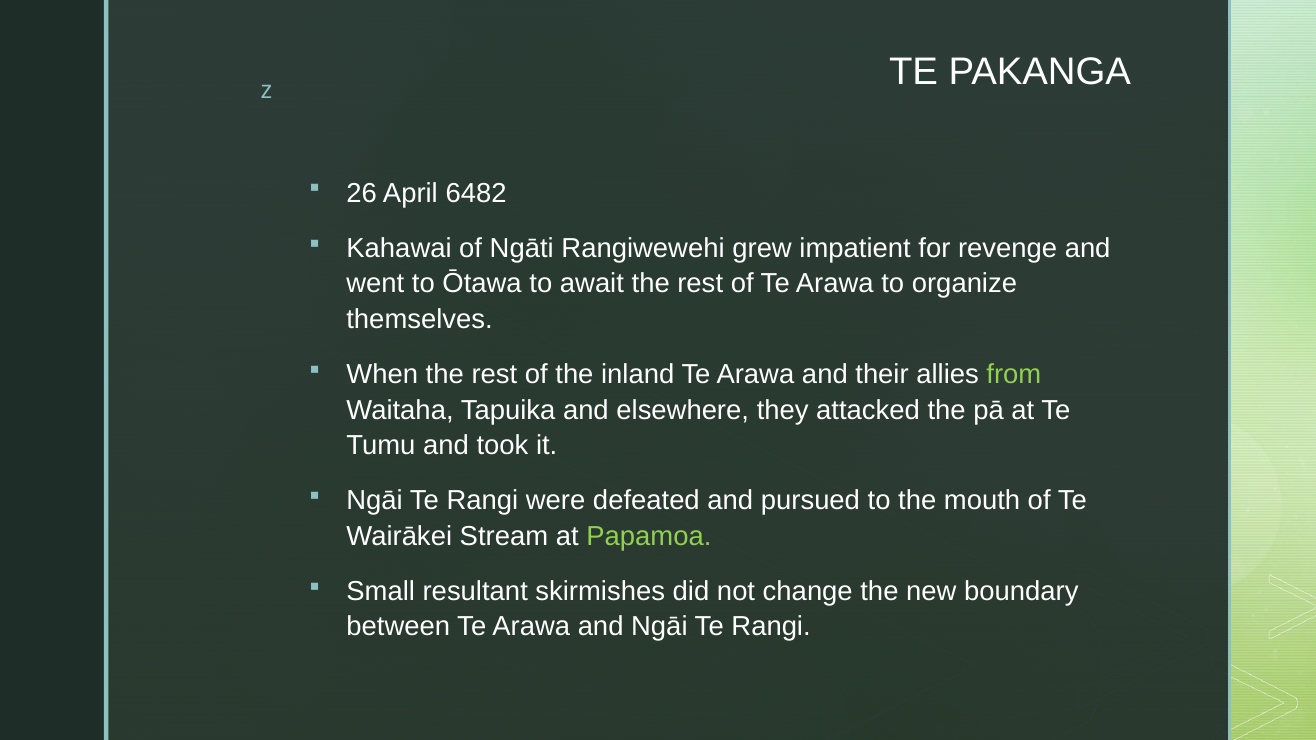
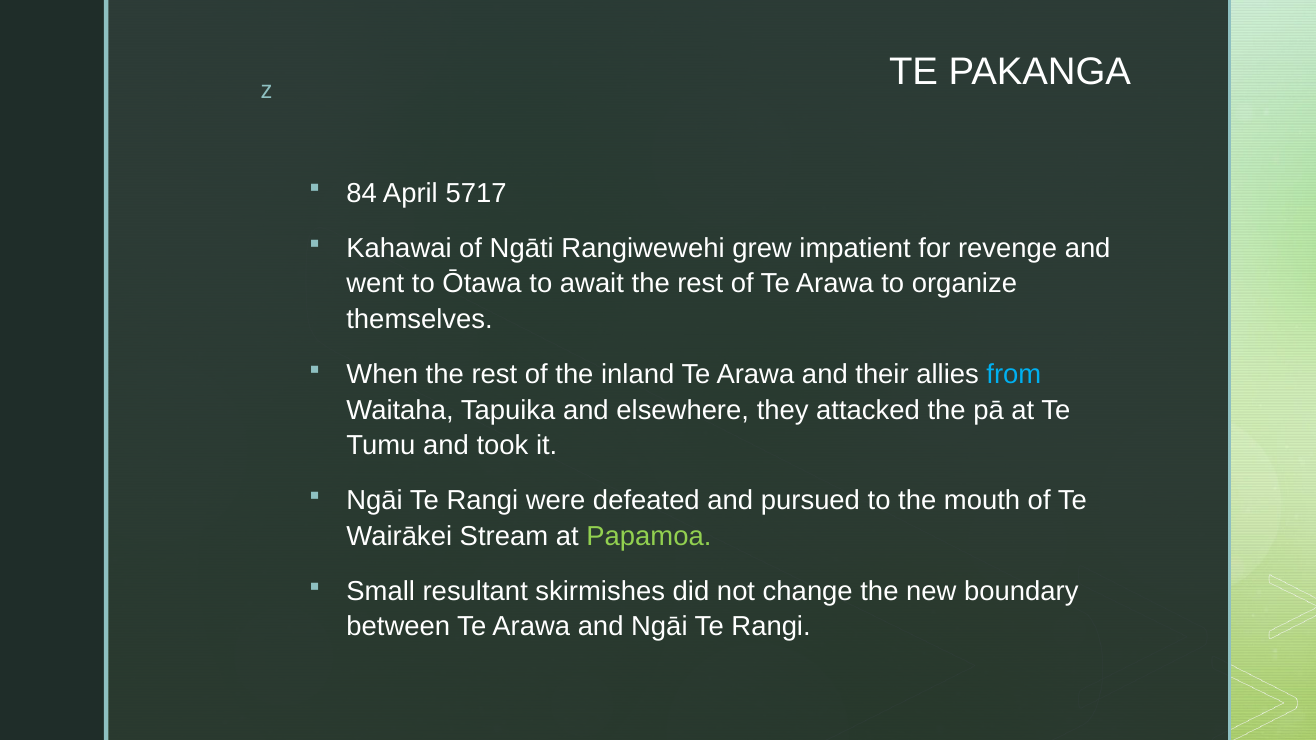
26: 26 -> 84
6482: 6482 -> 5717
from colour: light green -> light blue
